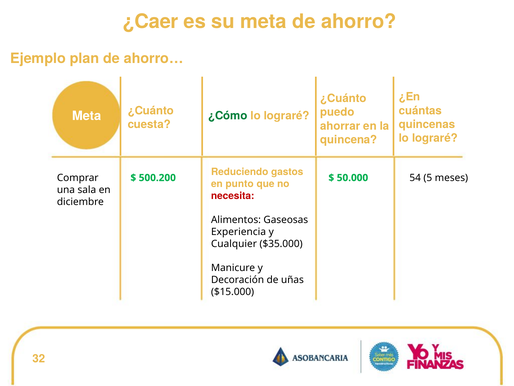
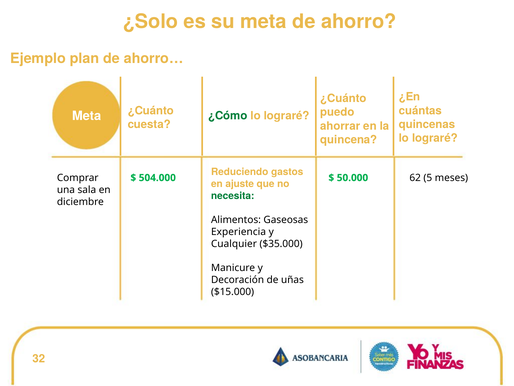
¿Caer: ¿Caer -> ¿Solo
500.200: 500.200 -> 504.000
54: 54 -> 62
punto: punto -> ajuste
necesita colour: red -> green
